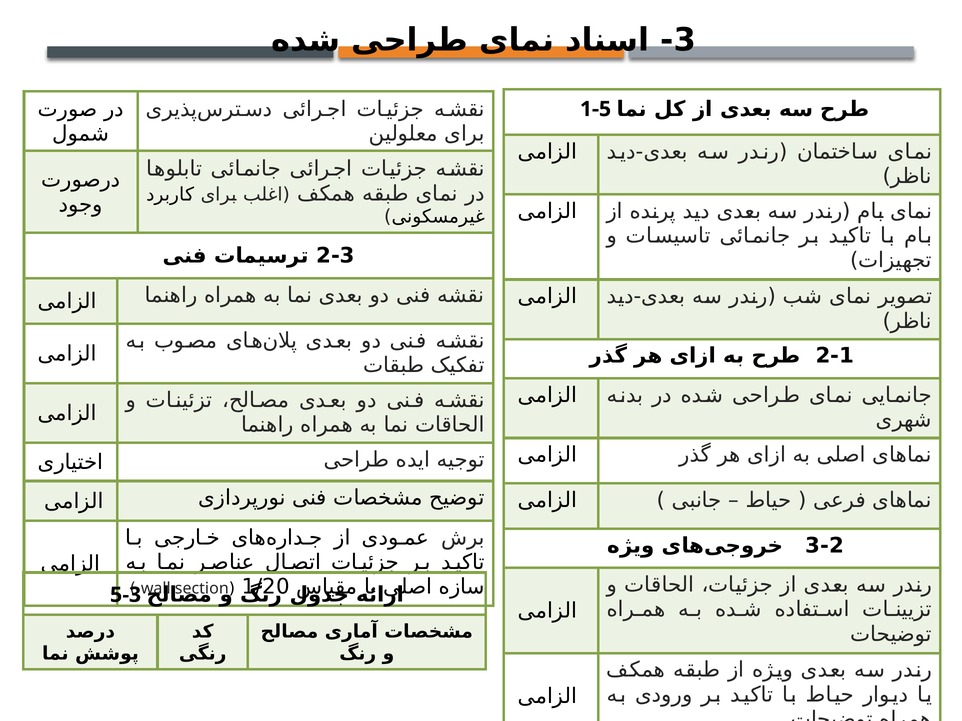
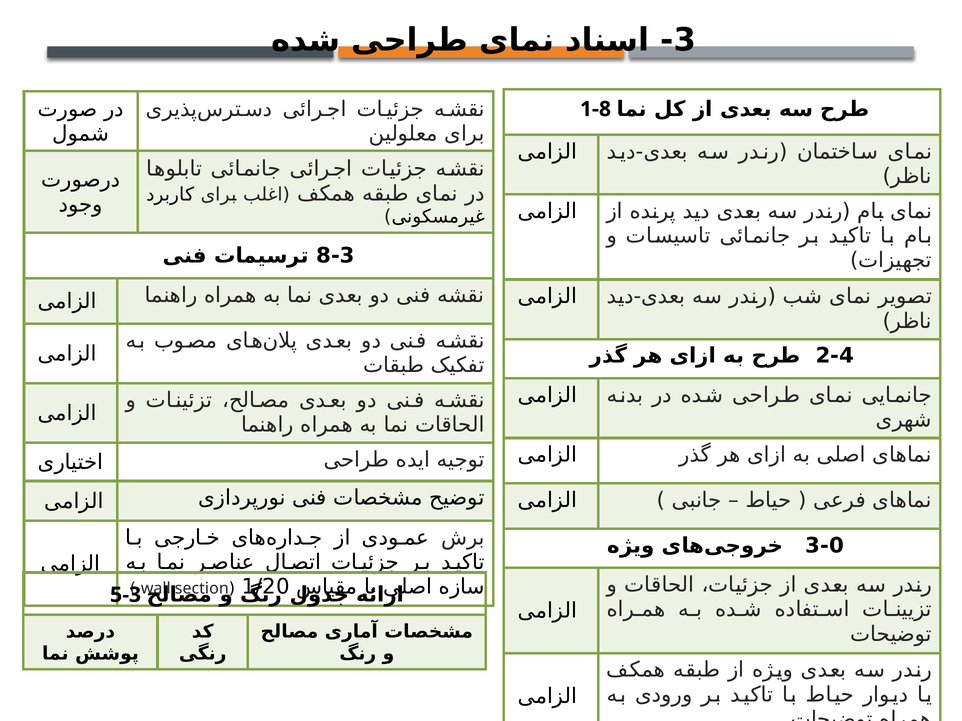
1-5: 1-5 -> 1-8
2-3: 2-3 -> 8-3
2-1: 2-1 -> 2-4
3-2: 3-2 -> 3-0
